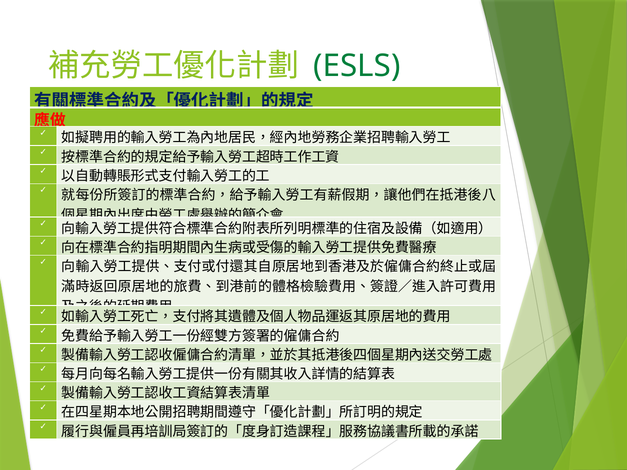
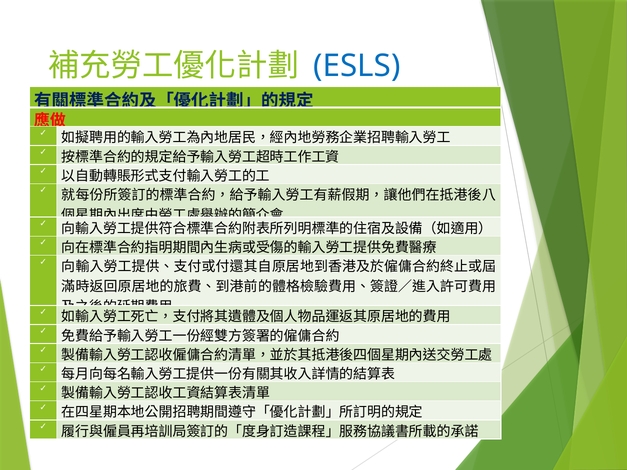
ESLS colour: green -> blue
